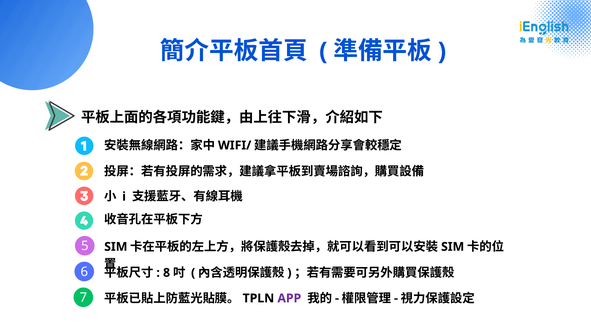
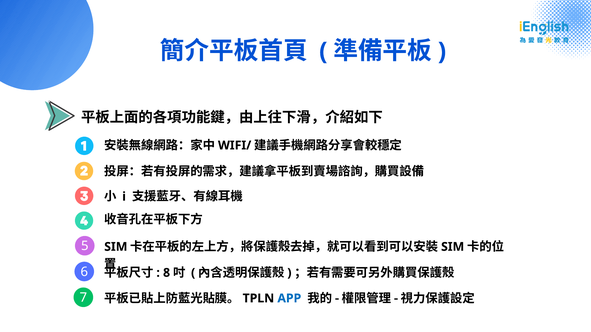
APP colour: purple -> blue
